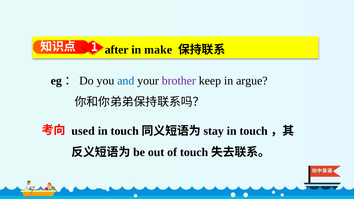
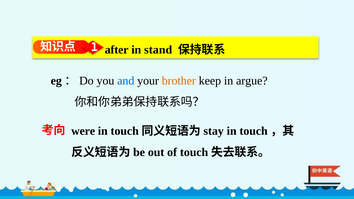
make: make -> stand
brother colour: purple -> orange
used: used -> were
